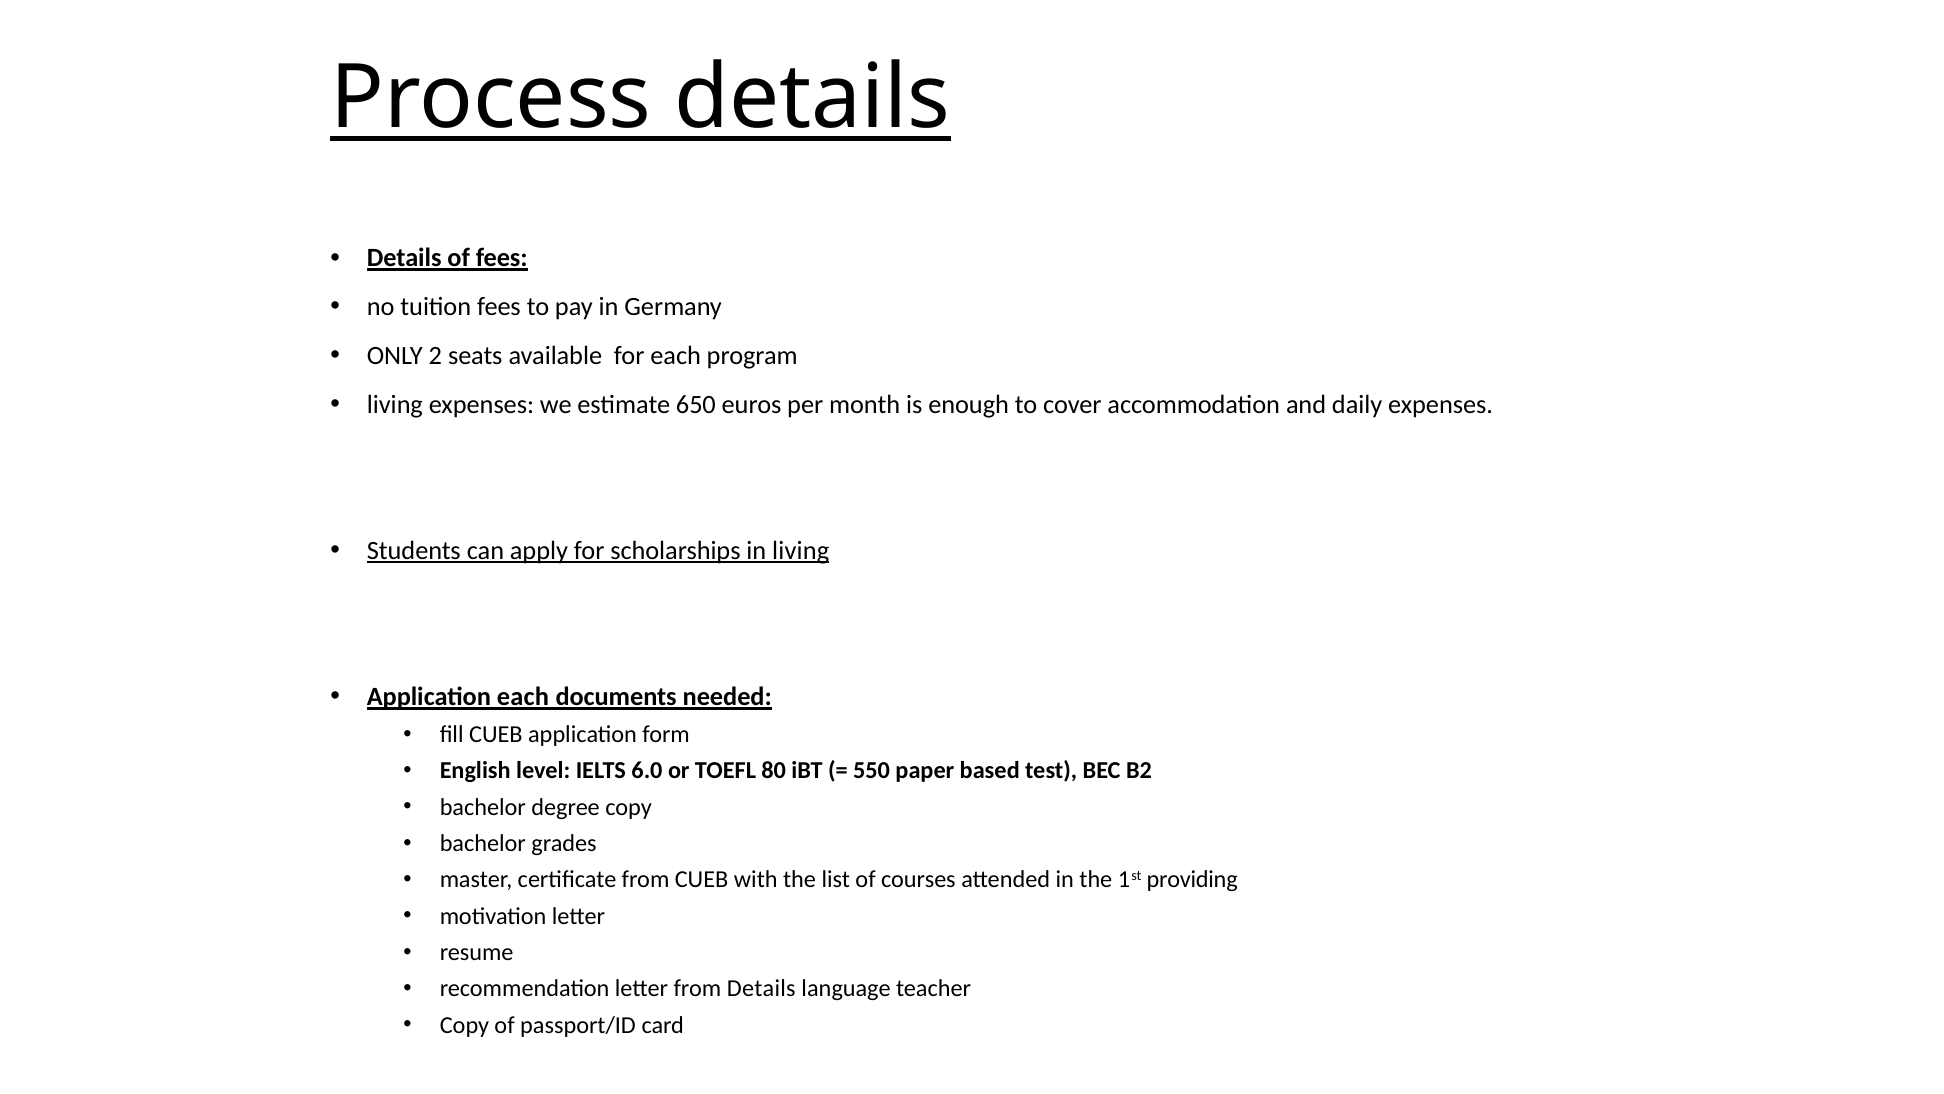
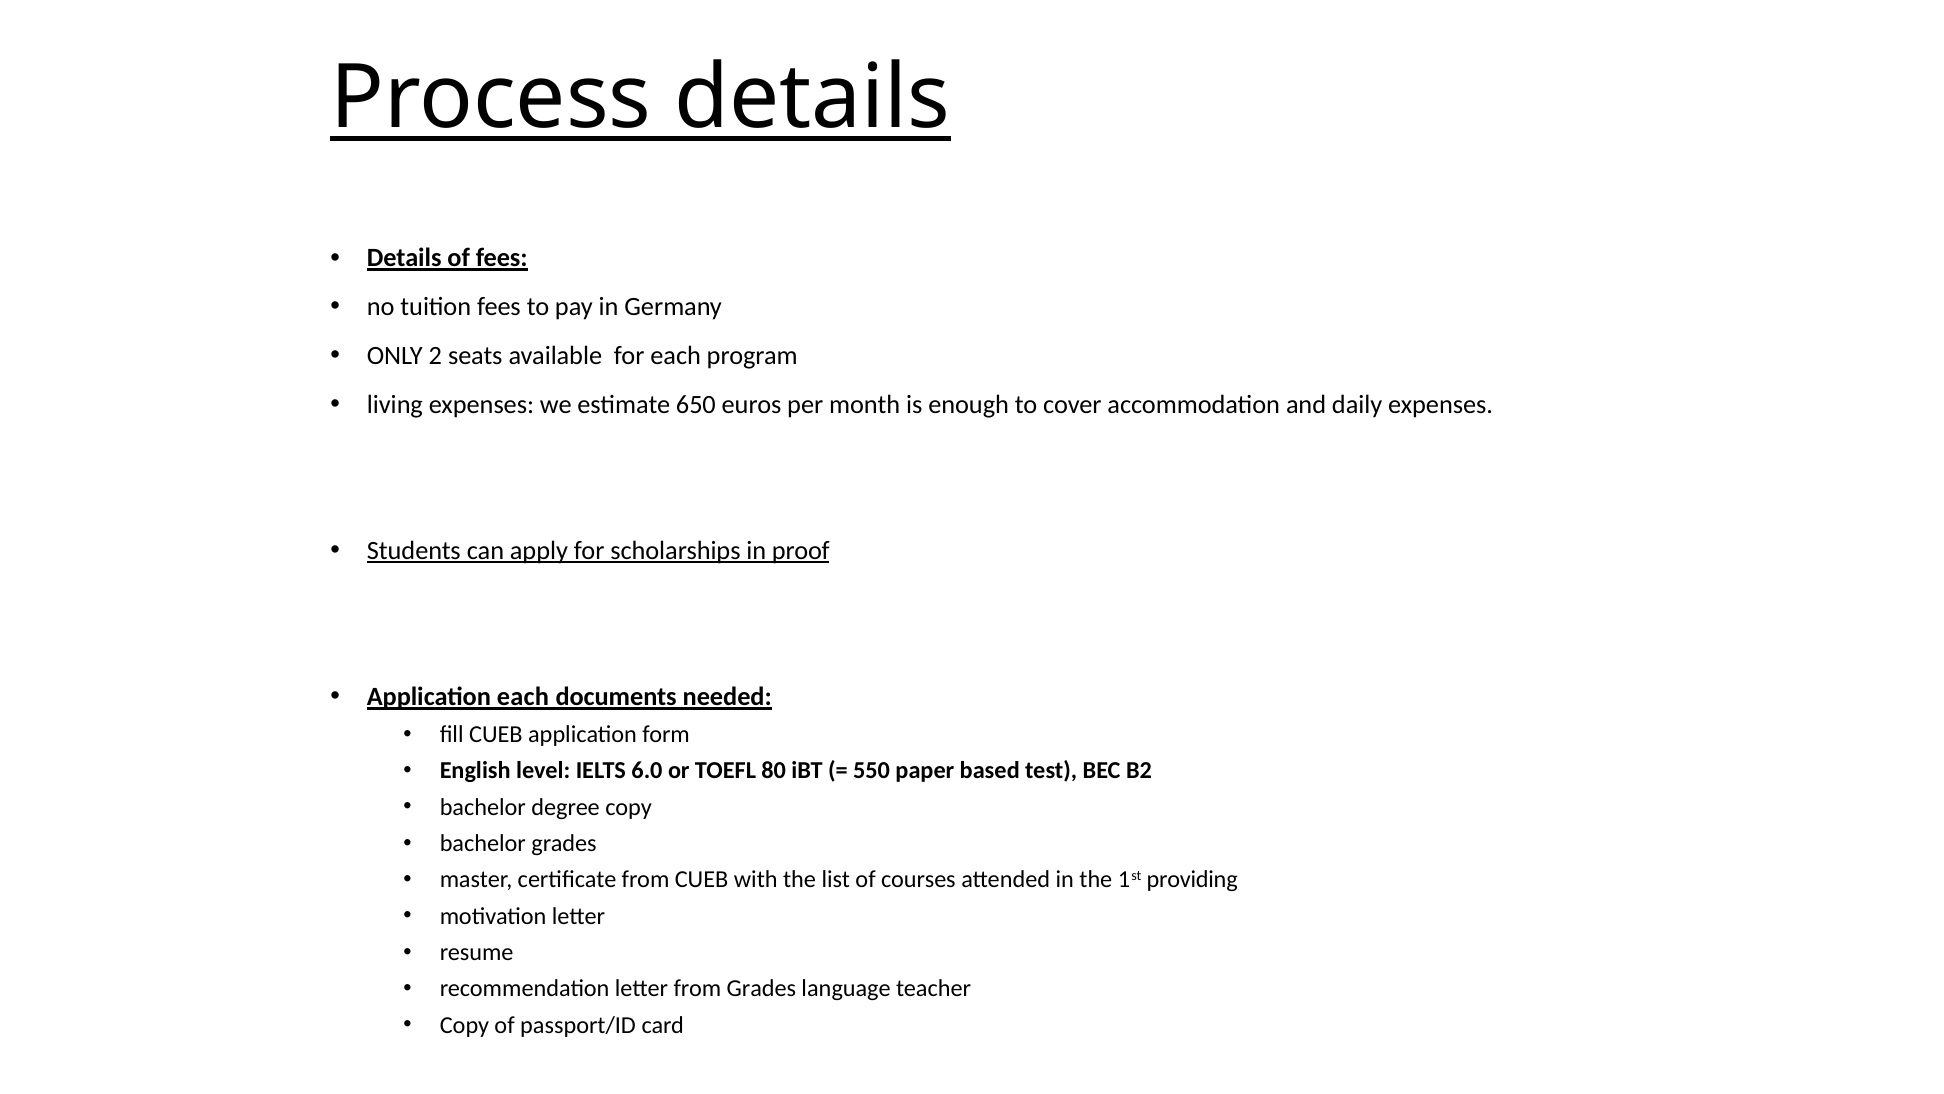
in living: living -> proof
from Details: Details -> Grades
